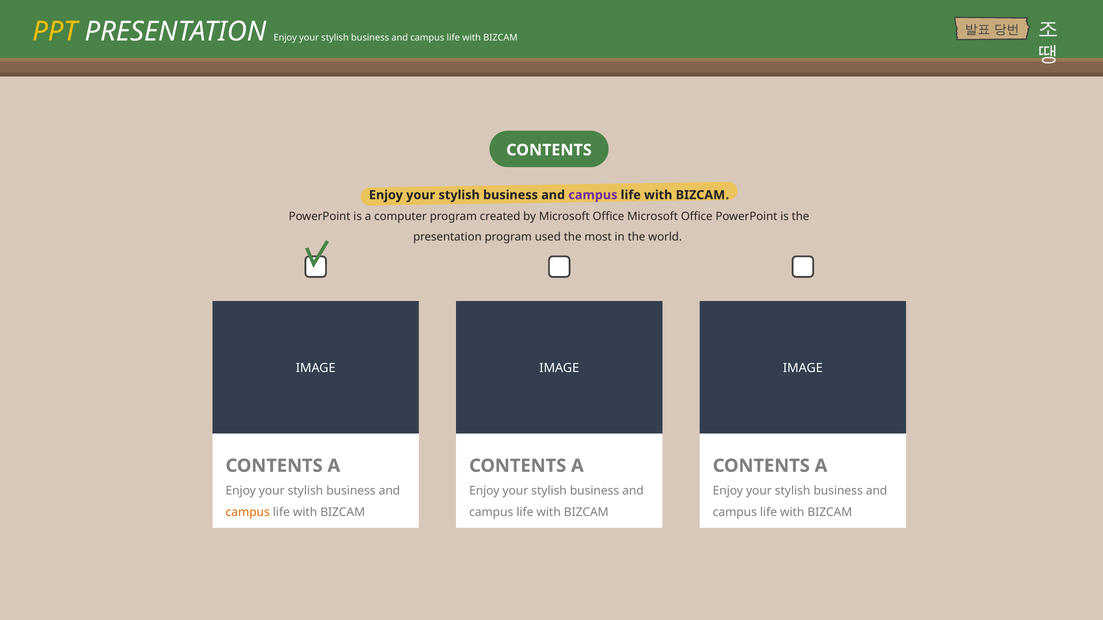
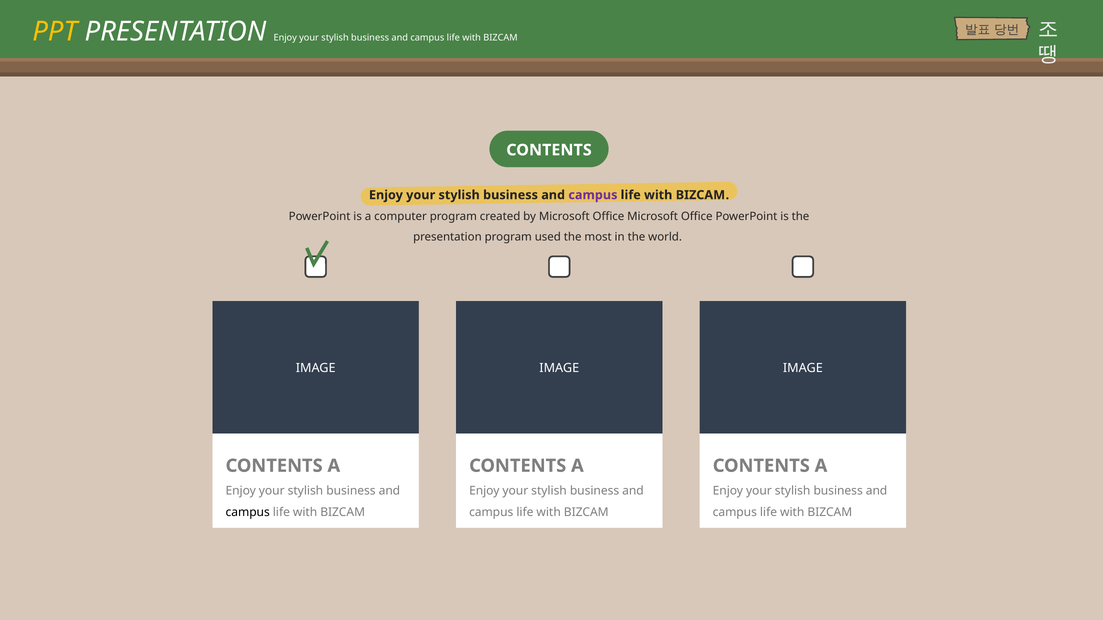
campus at (248, 513) colour: orange -> black
